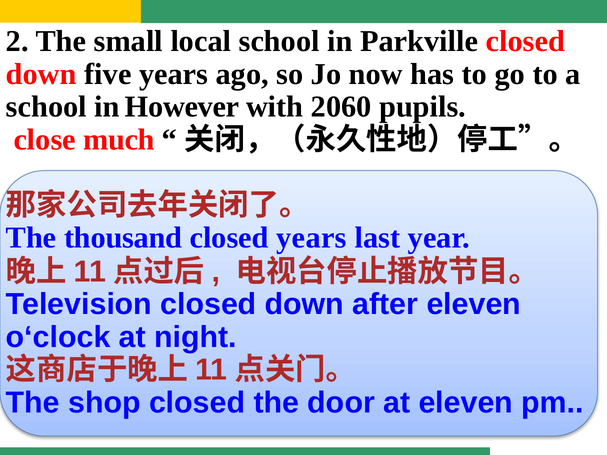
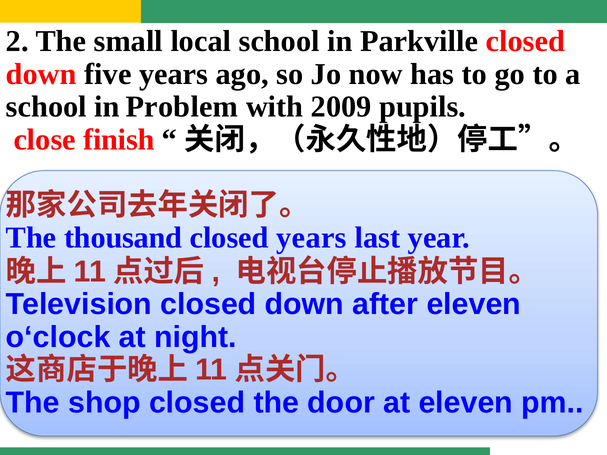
However: However -> Problem
2060: 2060 -> 2009
much: much -> finish
